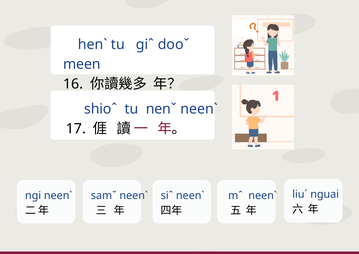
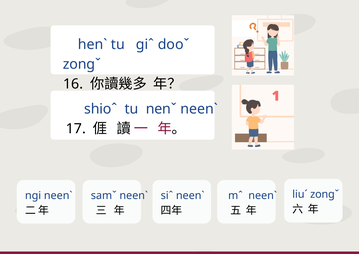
meen at (82, 64): meen -> zongˇ
liuˊ nguai: nguai -> zongˇ
